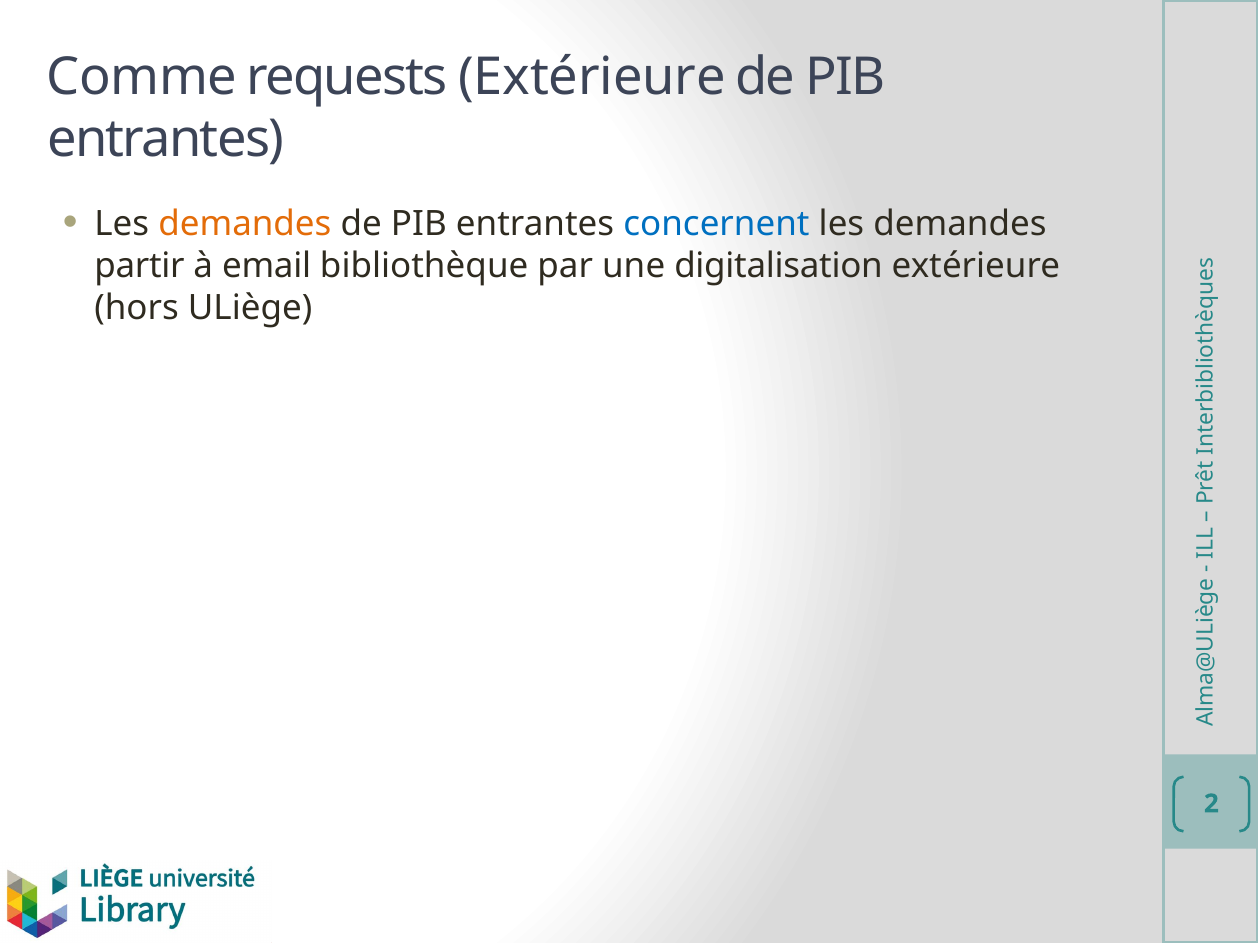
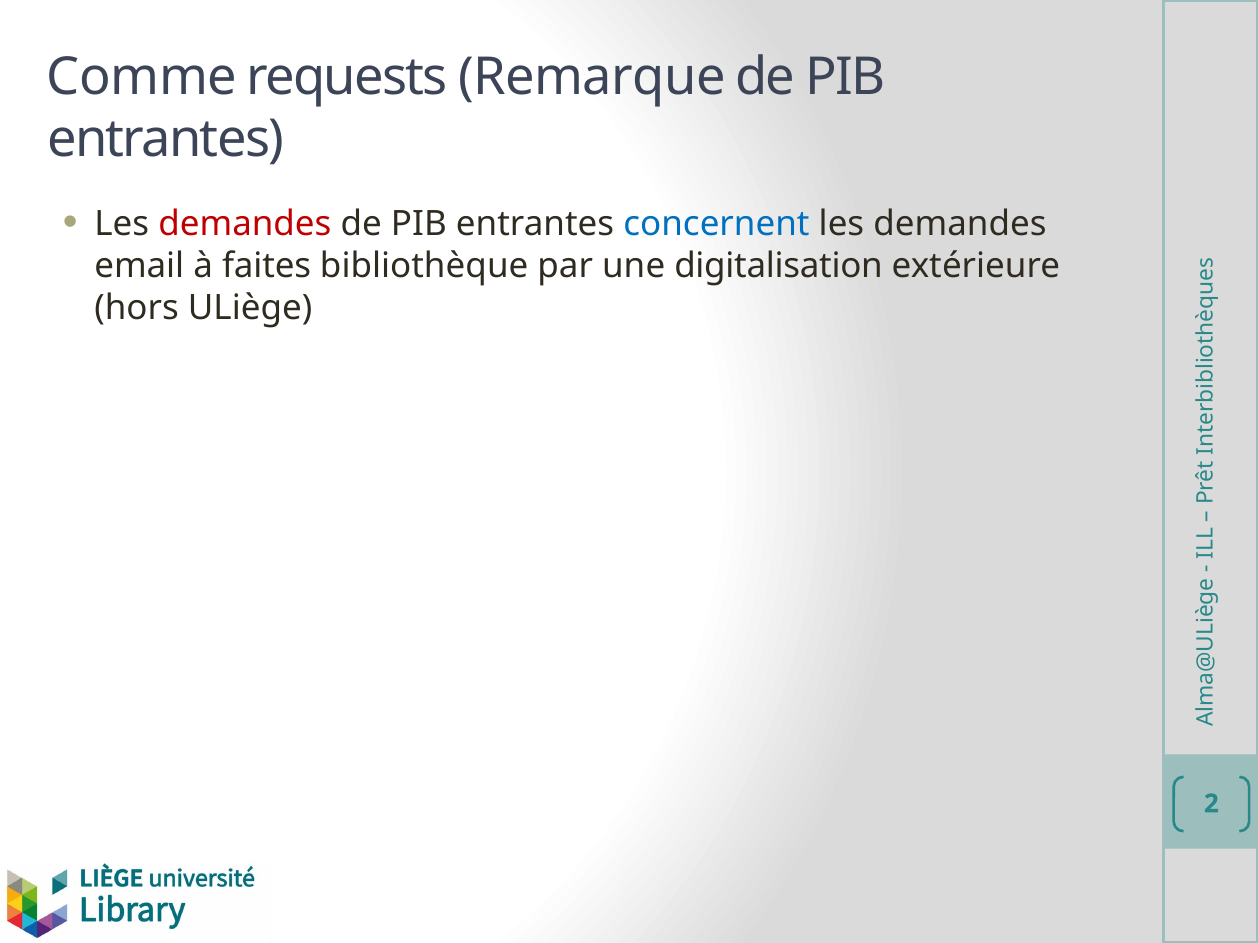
requests Extérieure: Extérieure -> Remarque
demandes at (245, 224) colour: orange -> red
partir: partir -> email
email: email -> faites
